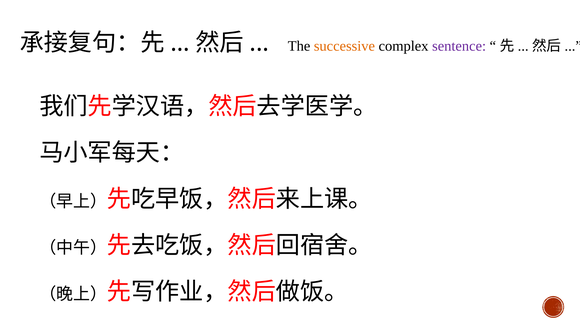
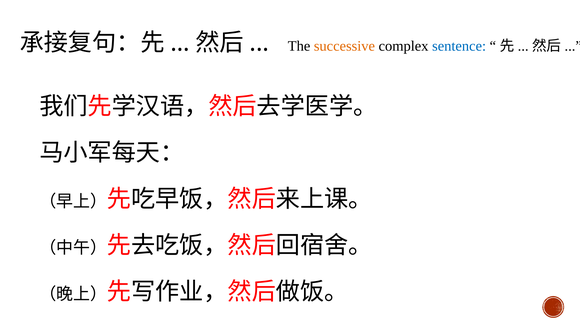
sentence colour: purple -> blue
